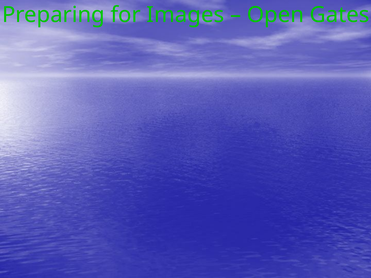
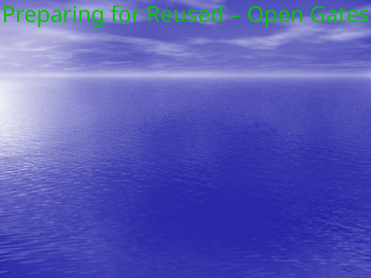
Images: Images -> Reused
